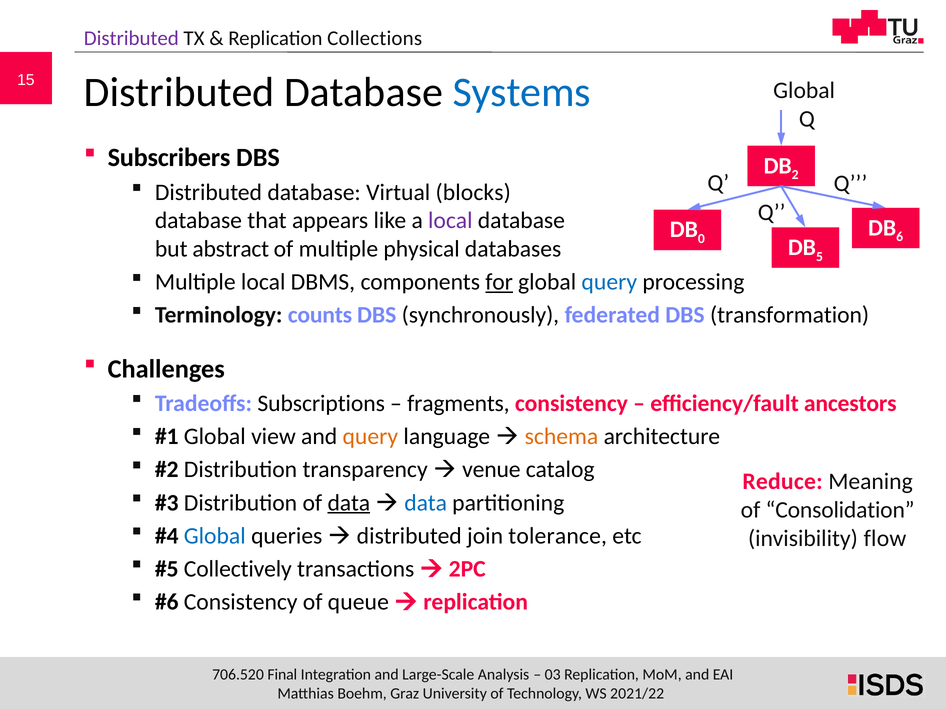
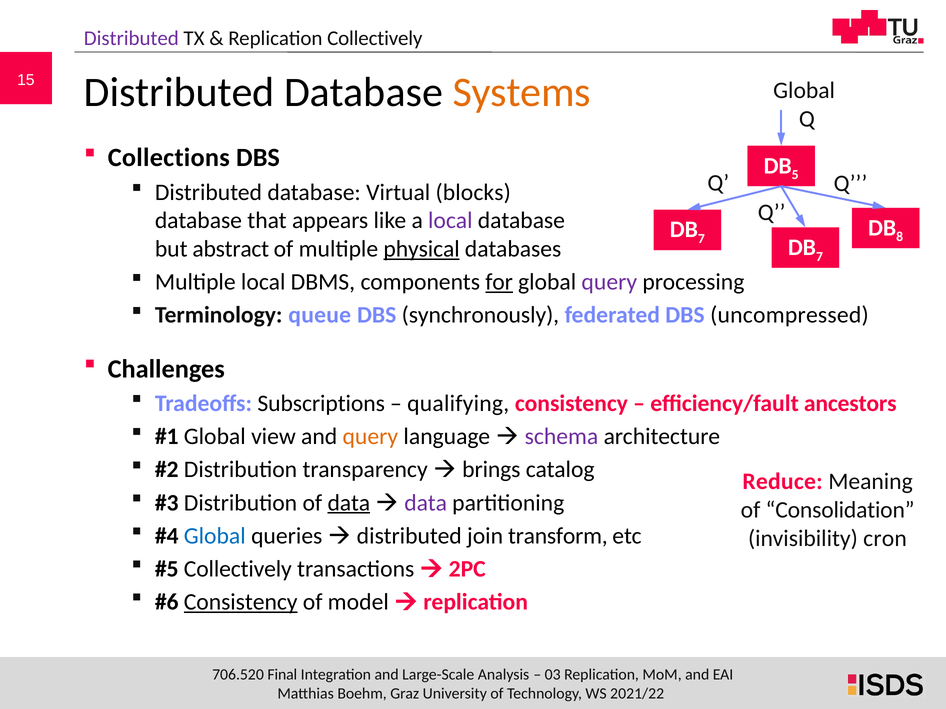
Replication Collections: Collections -> Collectively
Systems colour: blue -> orange
Subscribers: Subscribers -> Collections
2: 2 -> 5
6: 6 -> 8
0 at (701, 239): 0 -> 7
5 at (819, 257): 5 -> 7
physical underline: none -> present
query at (609, 282) colour: blue -> purple
counts: counts -> queue
transformation: transformation -> uncompressed
fragments: fragments -> qualifying
schema colour: orange -> purple
venue: venue -> brings
data at (426, 503) colour: blue -> purple
tolerance: tolerance -> transform
flow: flow -> cron
Consistency at (241, 602) underline: none -> present
queue: queue -> model
